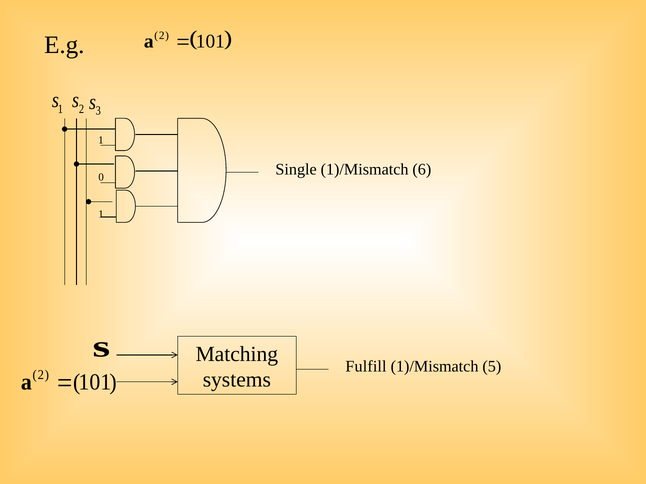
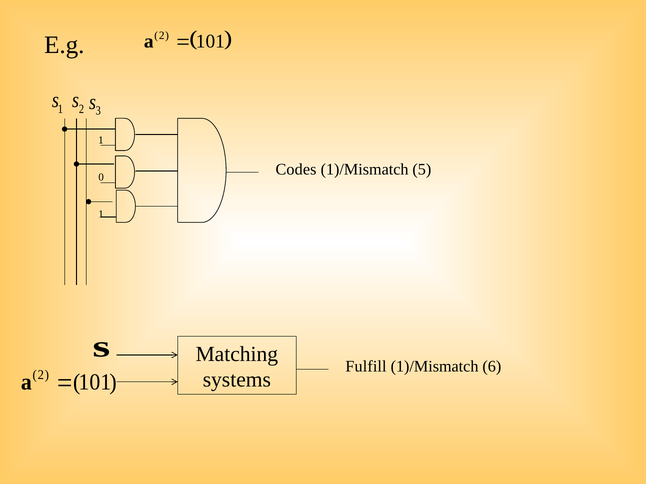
Single: Single -> Codes
6: 6 -> 5
5: 5 -> 6
